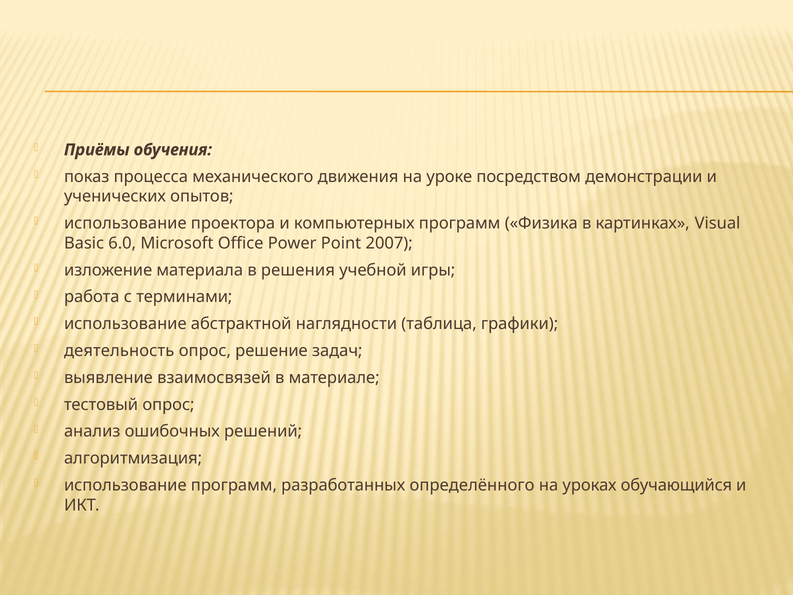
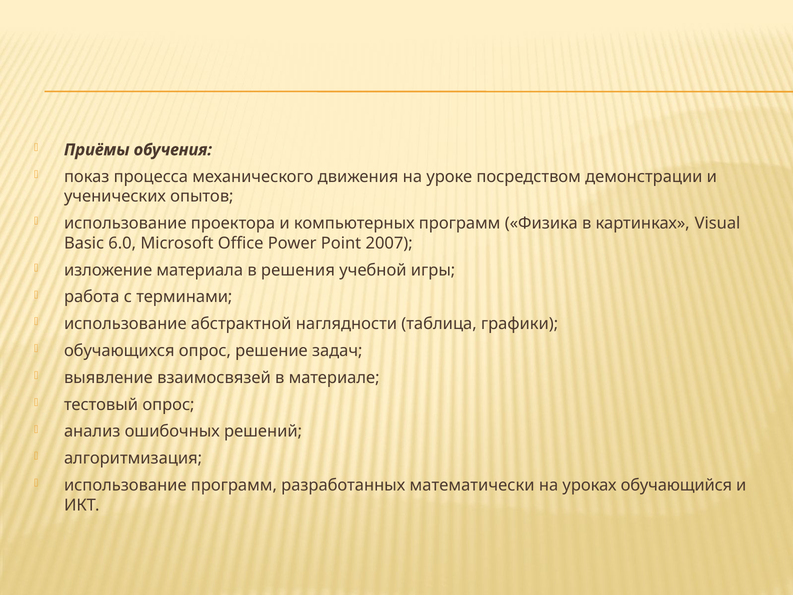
деятельность: деятельность -> обучающихся
определённого: определённого -> математически
